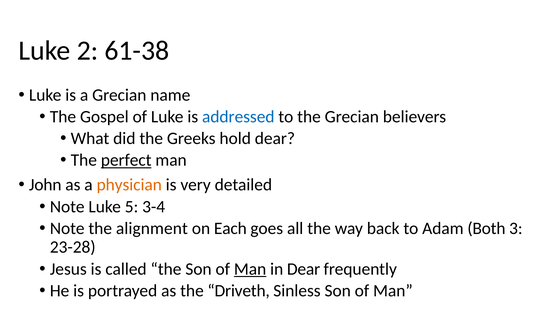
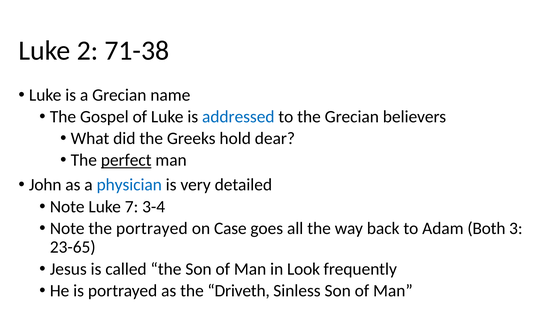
61-38: 61-38 -> 71-38
physician colour: orange -> blue
5: 5 -> 7
the alignment: alignment -> portrayed
Each: Each -> Case
23-28: 23-28 -> 23-65
Man at (250, 268) underline: present -> none
in Dear: Dear -> Look
